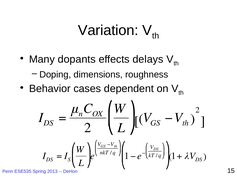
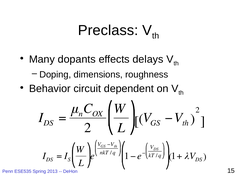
Variation: Variation -> Preclass
cases: cases -> circuit
